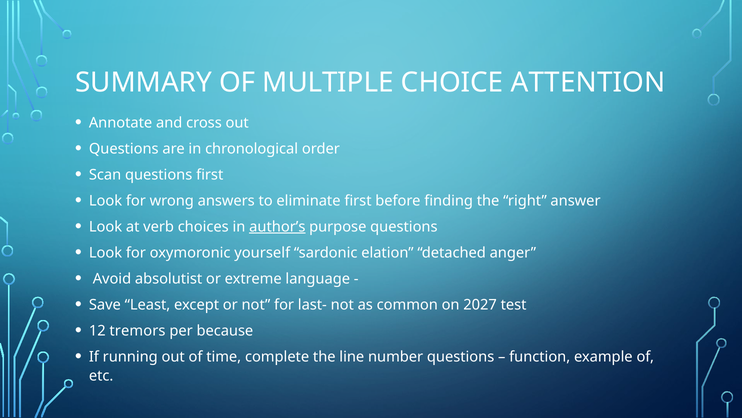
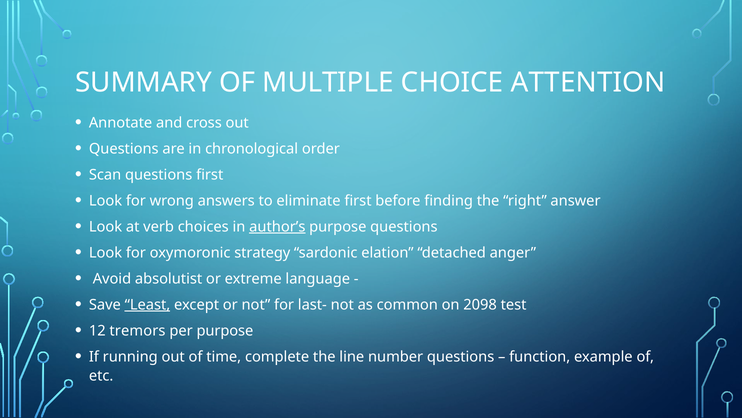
yourself: yourself -> strategy
Least underline: none -> present
2027: 2027 -> 2098
per because: because -> purpose
